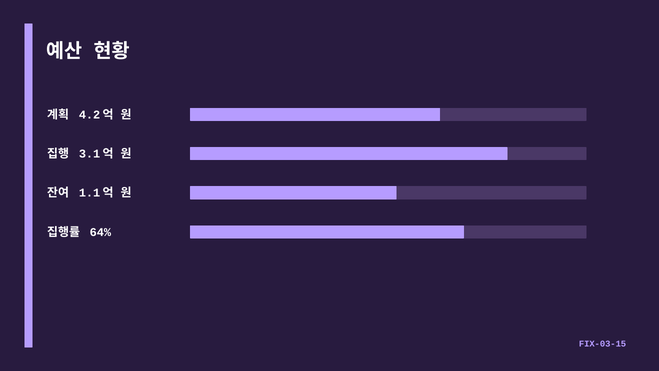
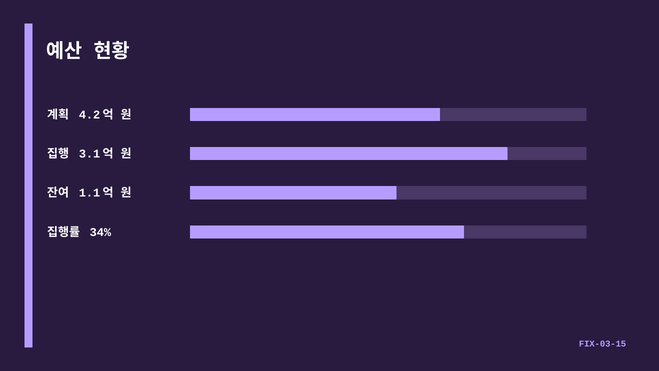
64%: 64% -> 34%
